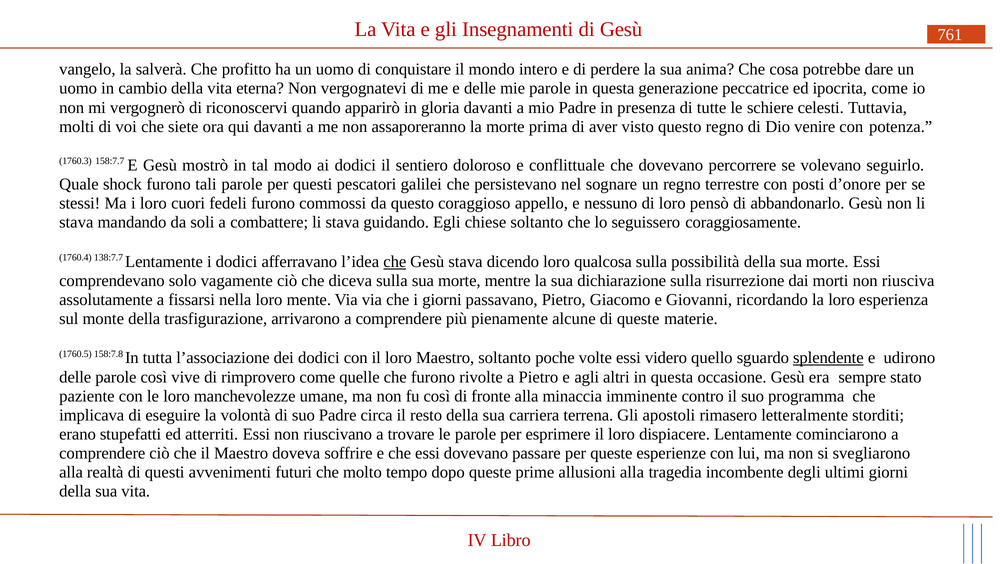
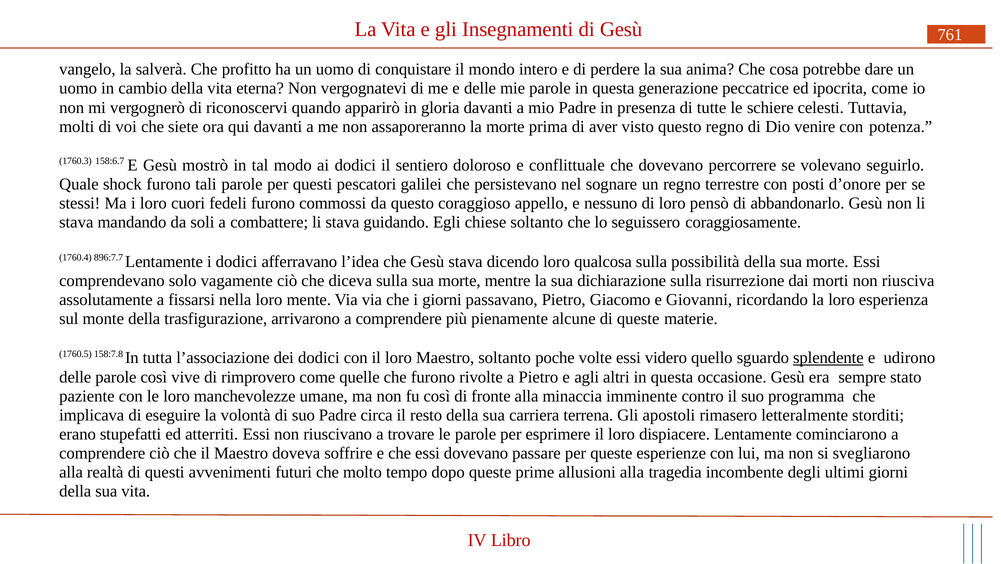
158:7.7: 158:7.7 -> 158:6.7
138:7.7: 138:7.7 -> 896:7.7
che at (395, 261) underline: present -> none
